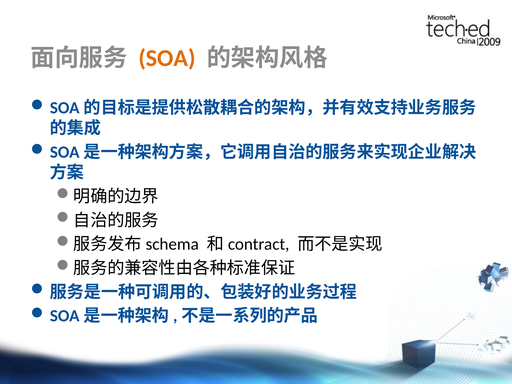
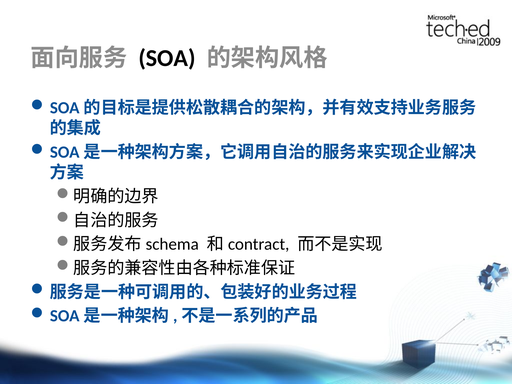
SOA colour: orange -> black
